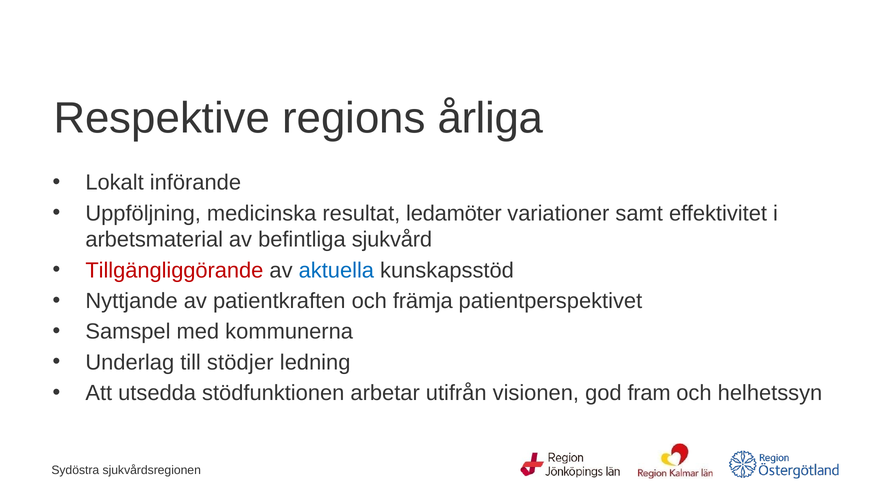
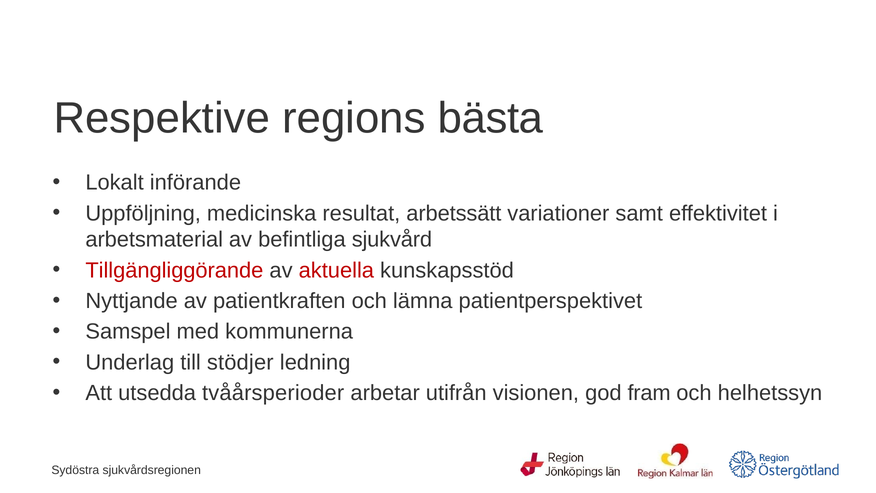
årliga: årliga -> bästa
ledamöter: ledamöter -> arbetssätt
aktuella colour: blue -> red
främja: främja -> lämna
stödfunktionen: stödfunktionen -> tvåårsperioder
